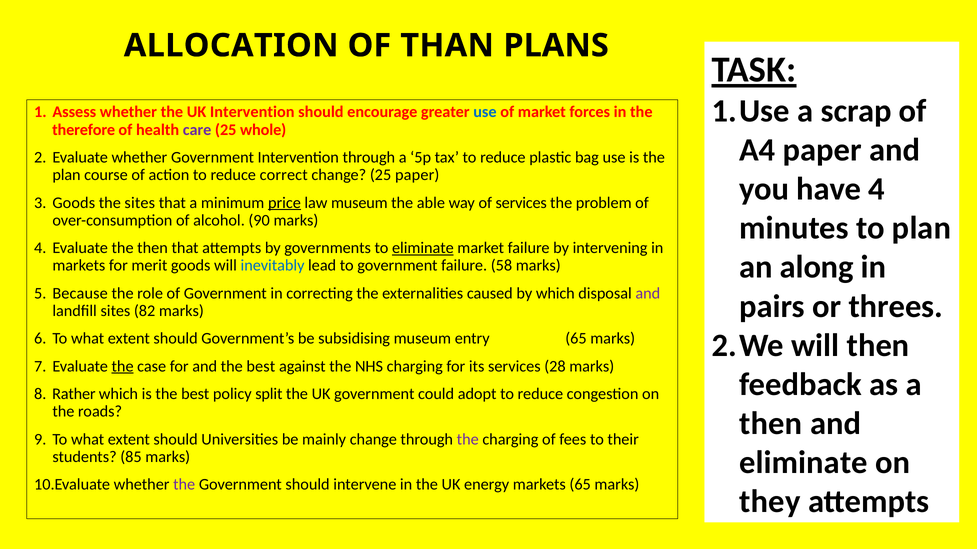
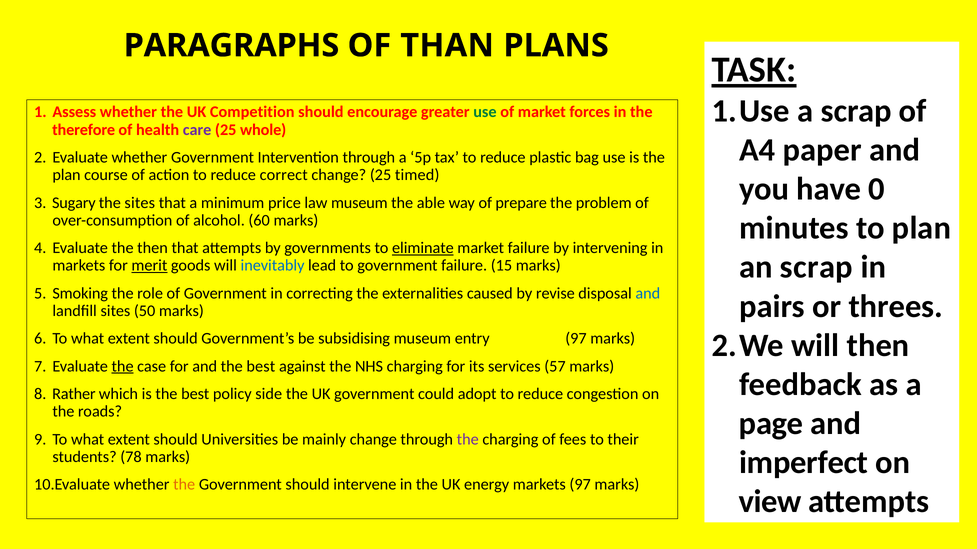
ALLOCATION: ALLOCATION -> PARAGRAPHS
UK Intervention: Intervention -> Competition
use at (485, 112) colour: blue -> green
25 paper: paper -> timed
have 4: 4 -> 0
Goods at (74, 203): Goods -> Sugary
price underline: present -> none
of services: services -> prepare
90: 90 -> 60
an along: along -> scrap
merit underline: none -> present
58: 58 -> 15
Because: Because -> Smoking
by which: which -> revise
and at (648, 293) colour: purple -> blue
82: 82 -> 50
entry 65: 65 -> 97
28: 28 -> 57
split: split -> side
then at (771, 424): then -> page
eliminate at (803, 463): eliminate -> imperfect
85: 85 -> 78
the at (184, 485) colour: purple -> orange
markets 65: 65 -> 97
they: they -> view
